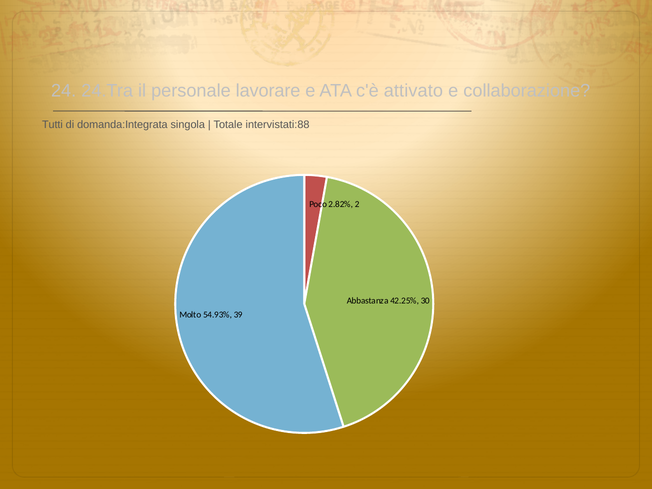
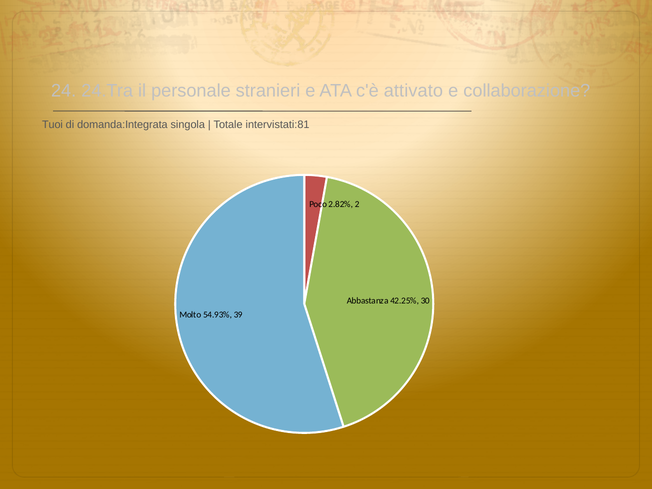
lavorare: lavorare -> stranieri
Tutti: Tutti -> Tuoi
intervistati:88: intervistati:88 -> intervistati:81
